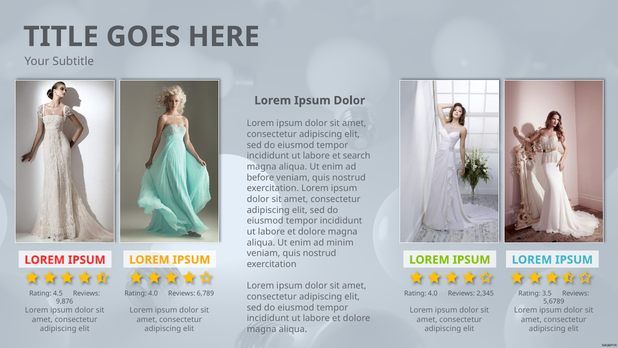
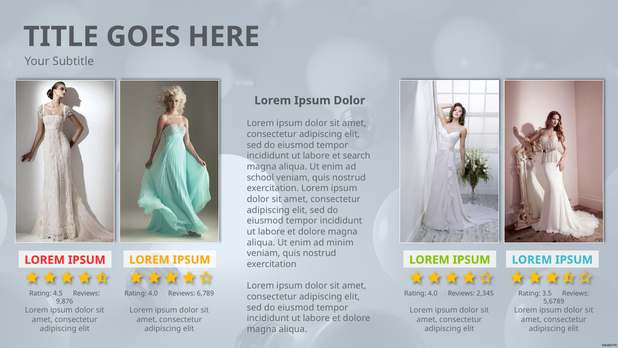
before: before -> school
